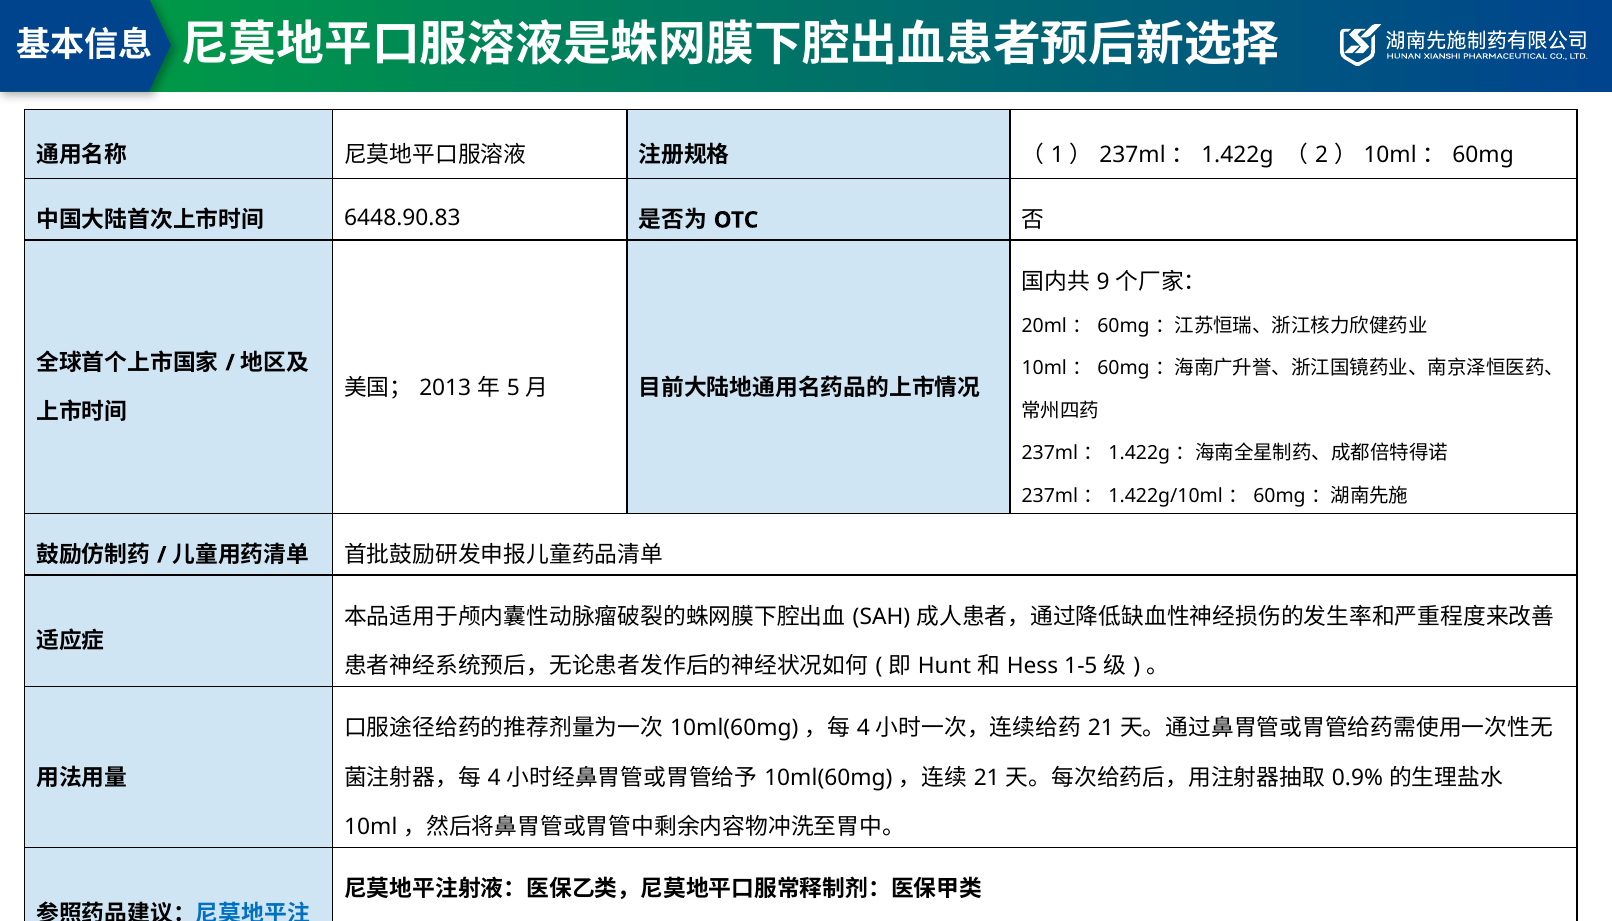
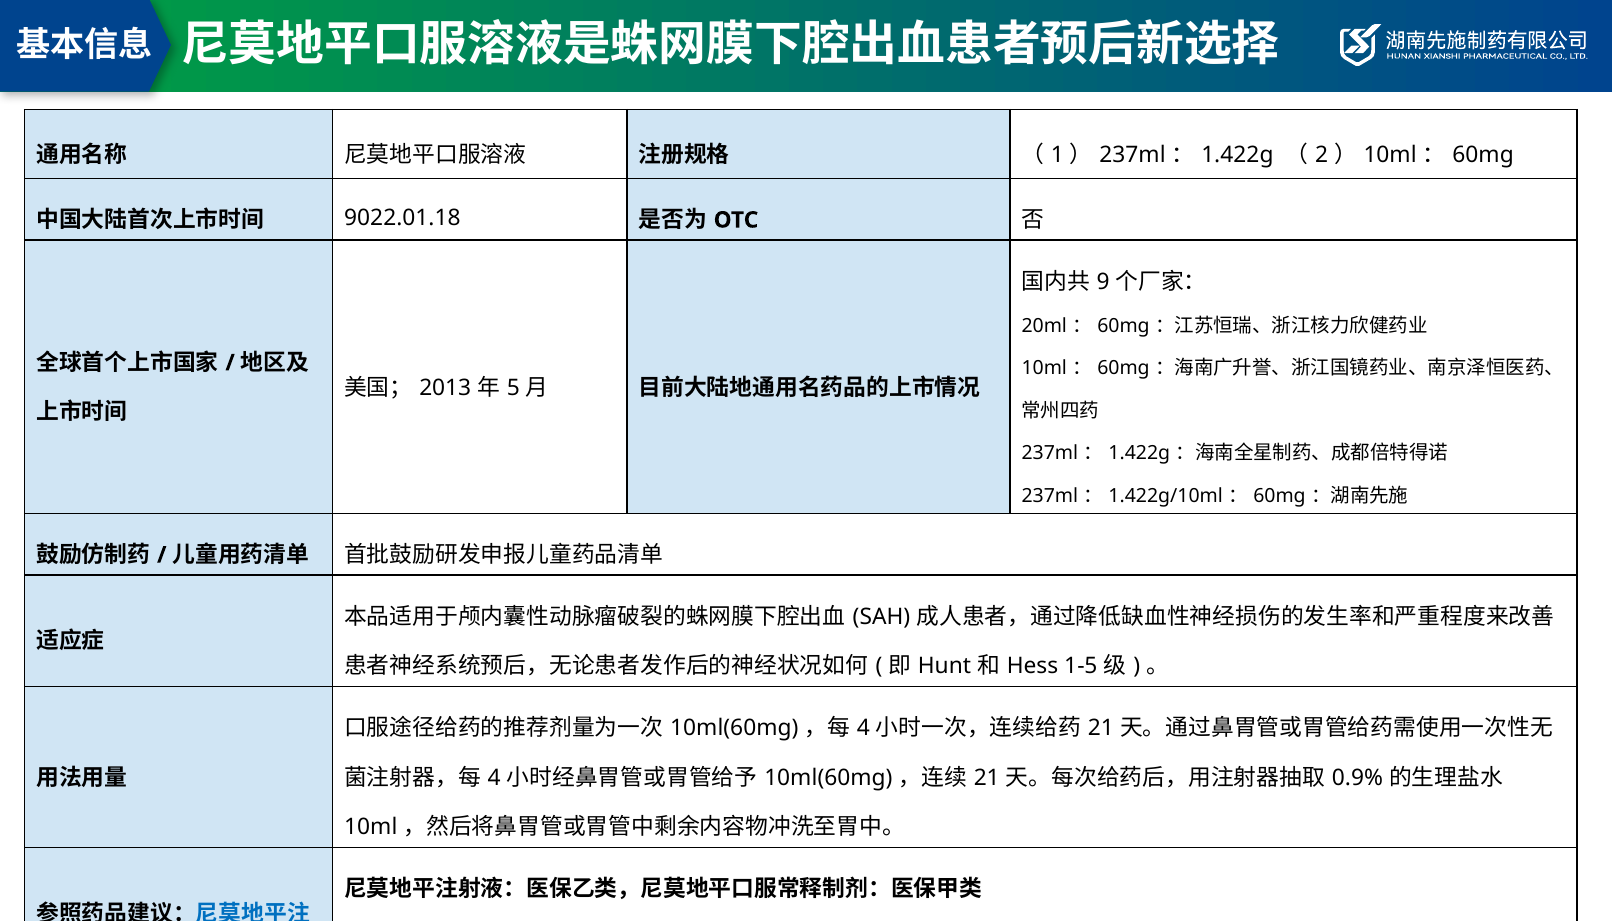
6448.90.83: 6448.90.83 -> 9022.01.18
